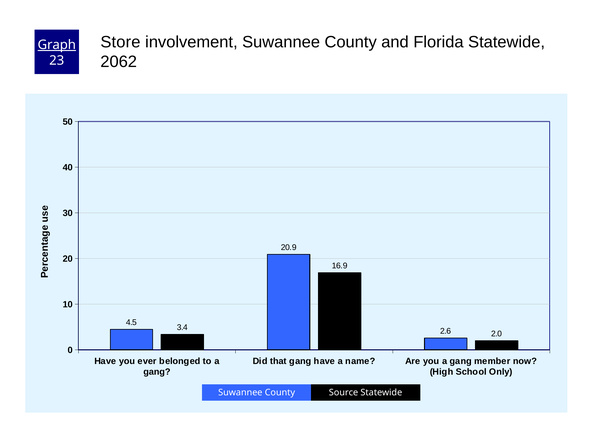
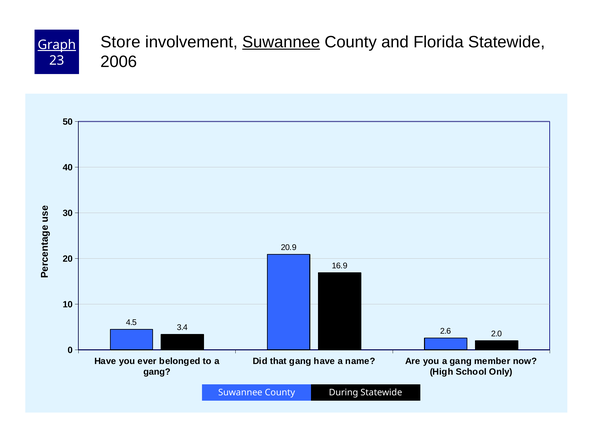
Suwannee at (281, 42) underline: none -> present
2062: 2062 -> 2006
Source: Source -> During
